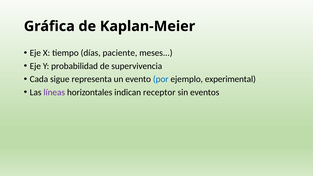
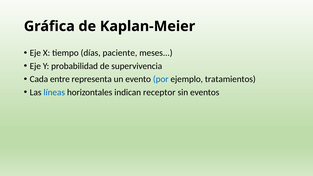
sigue: sigue -> entre
experimental: experimental -> tratamientos
líneas colour: purple -> blue
